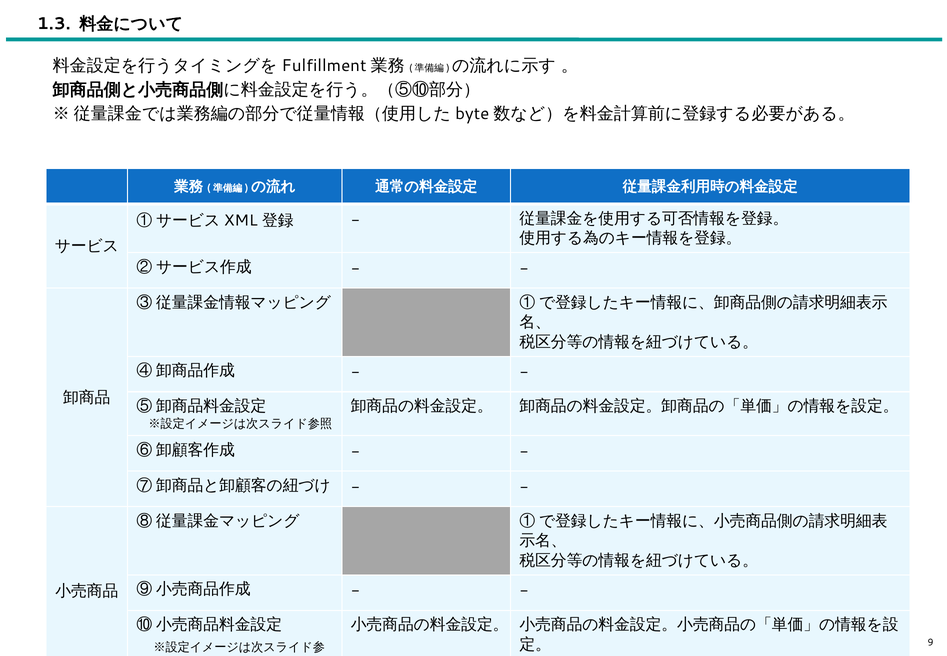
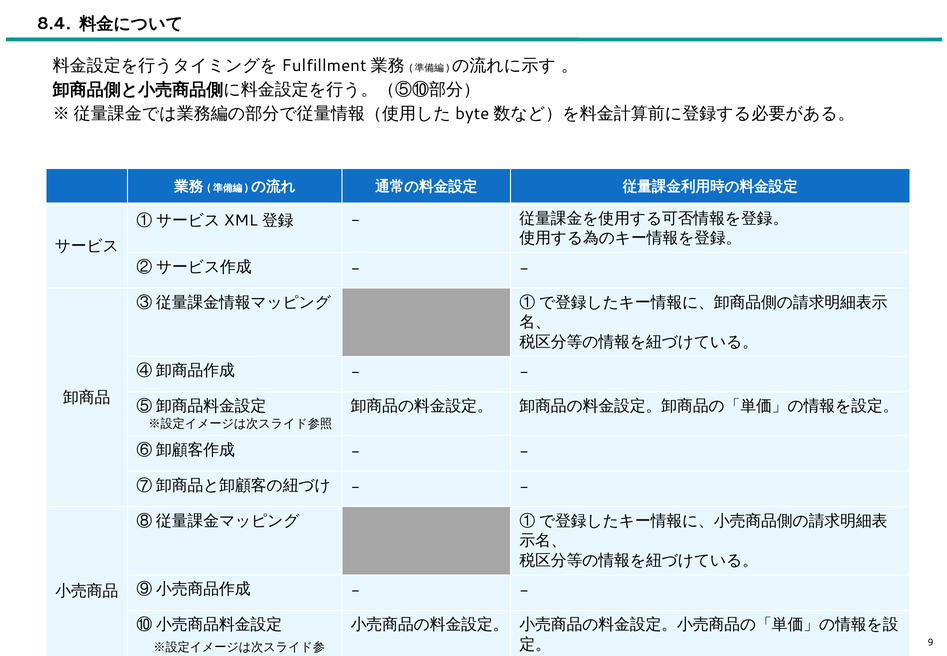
1.3: 1.3 -> 8.4
